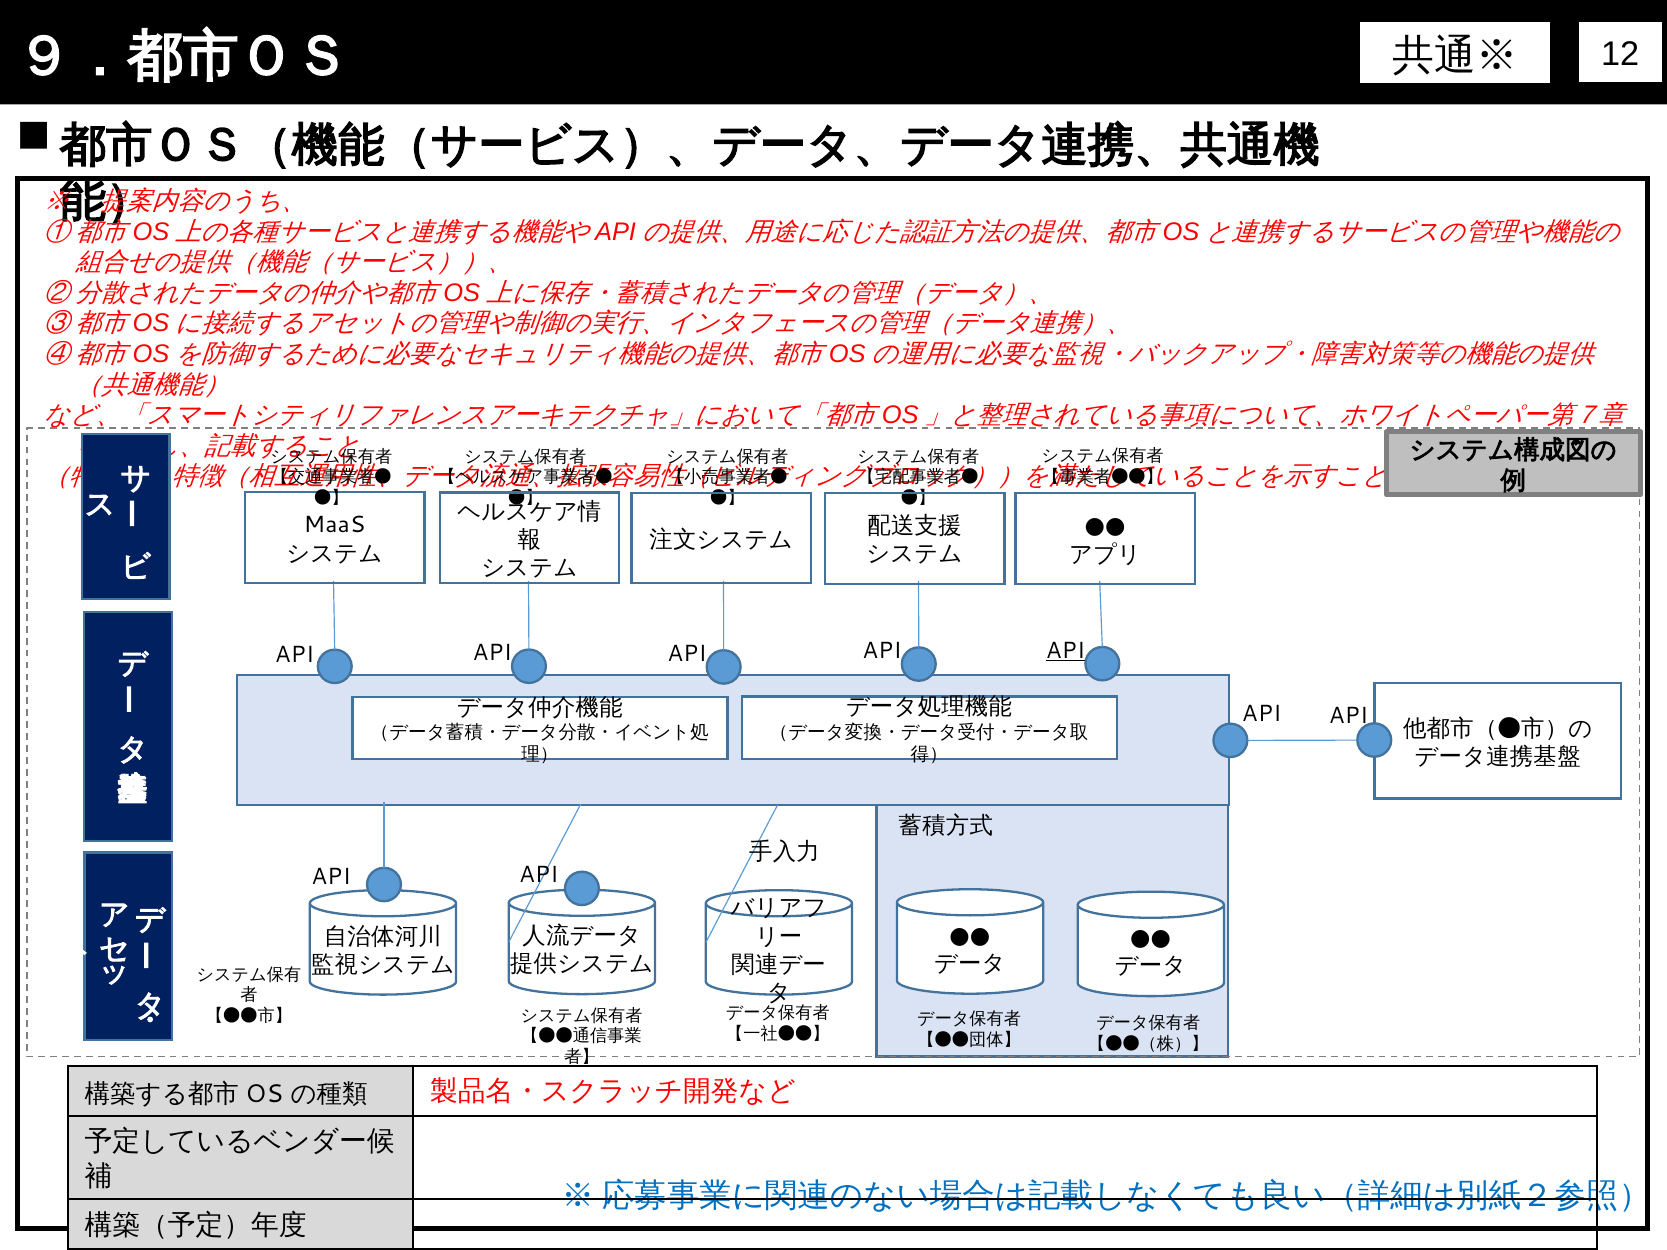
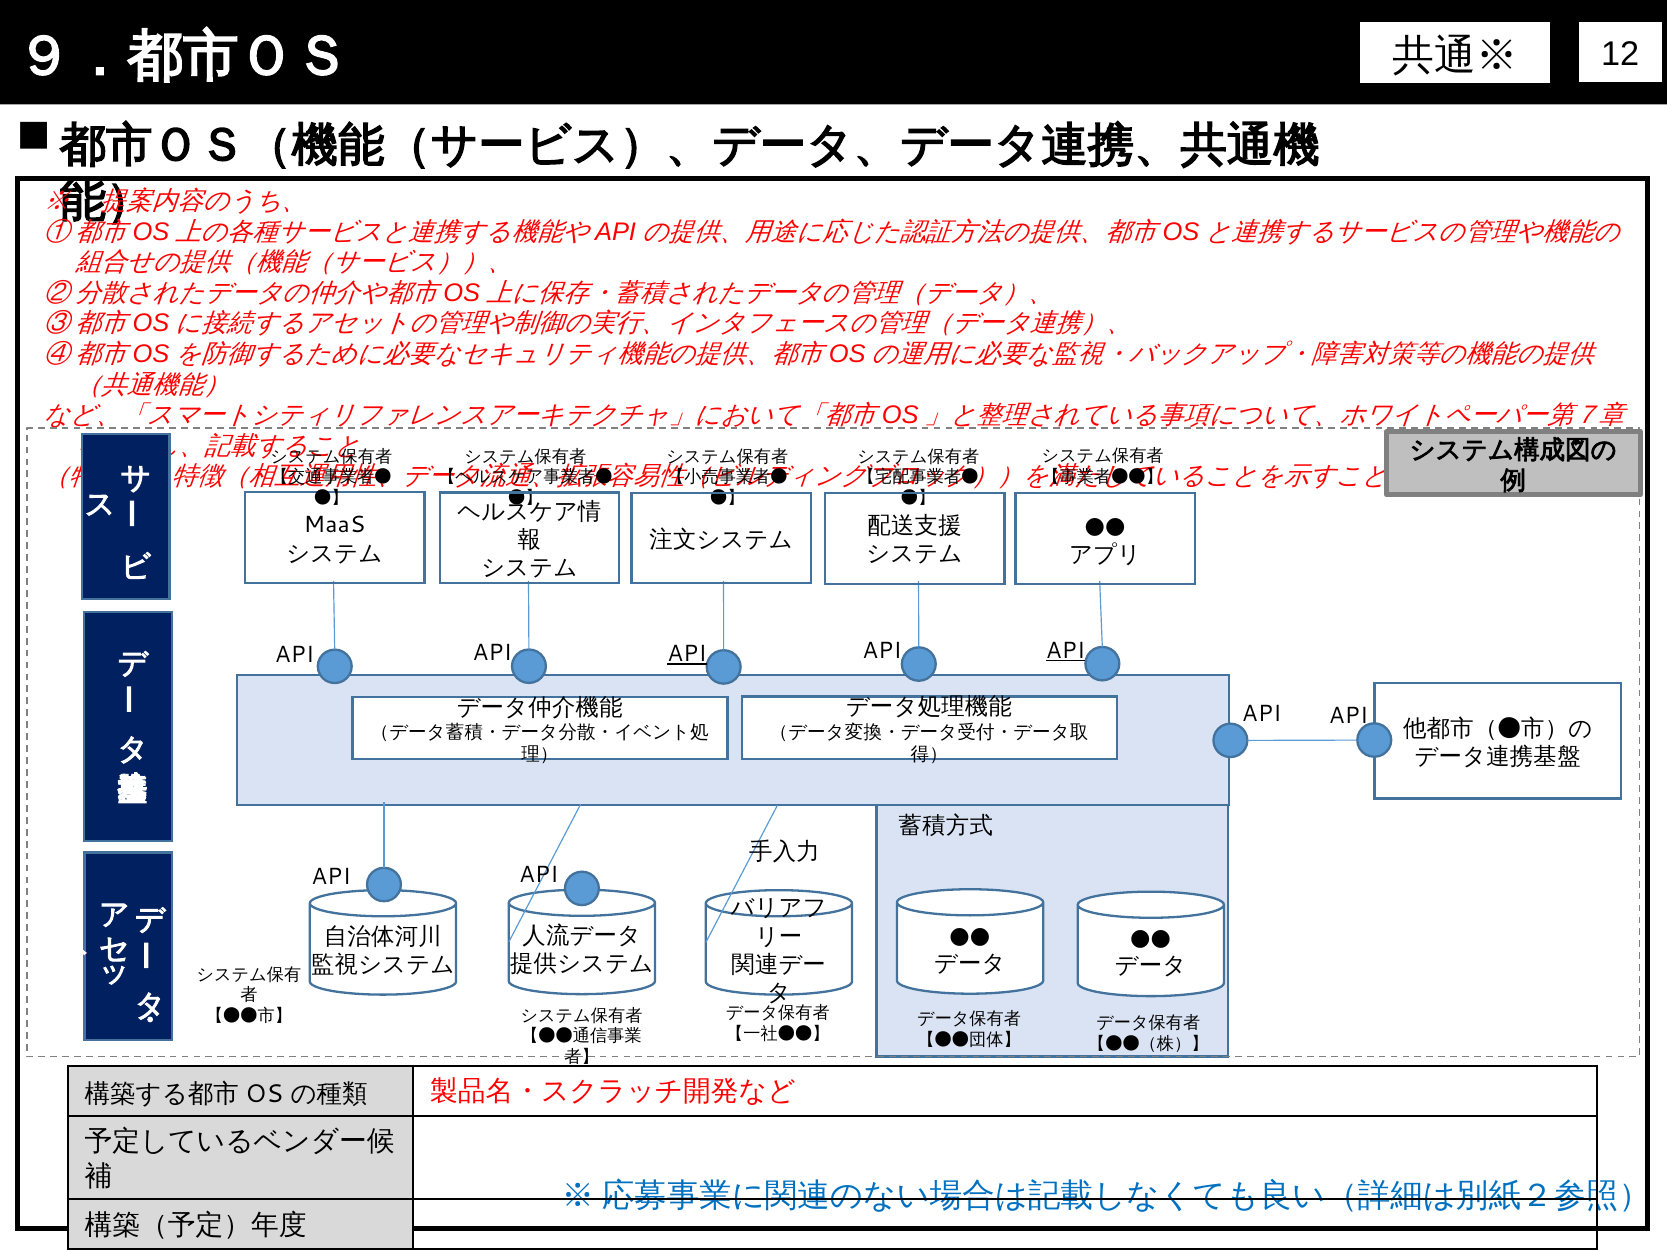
API at (687, 654) underline: none -> present
